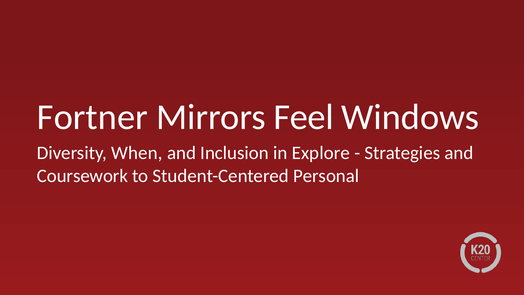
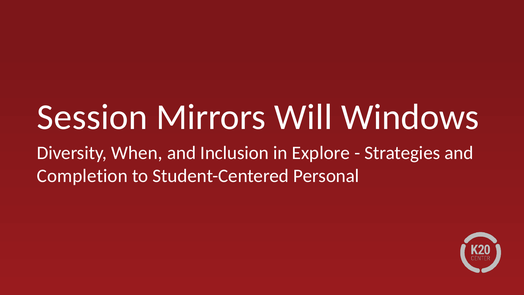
Fortner: Fortner -> Session
Feel: Feel -> Will
Coursework: Coursework -> Completion
